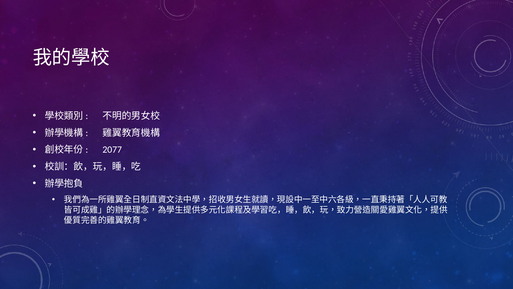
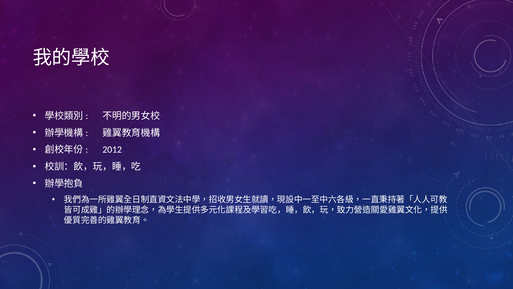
2077: 2077 -> 2012
